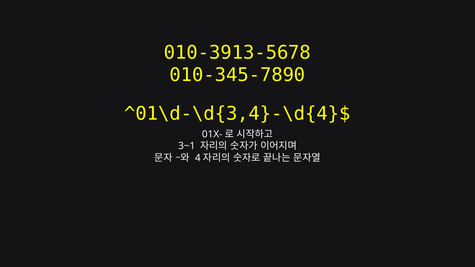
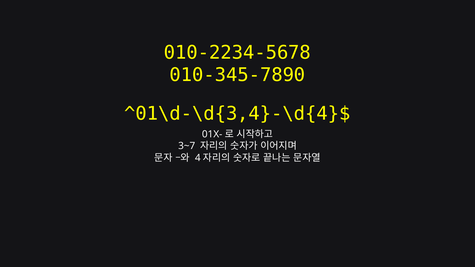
010-3913-5678: 010-3913-5678 -> 010-2234-5678
3~1: 3~1 -> 3~7
